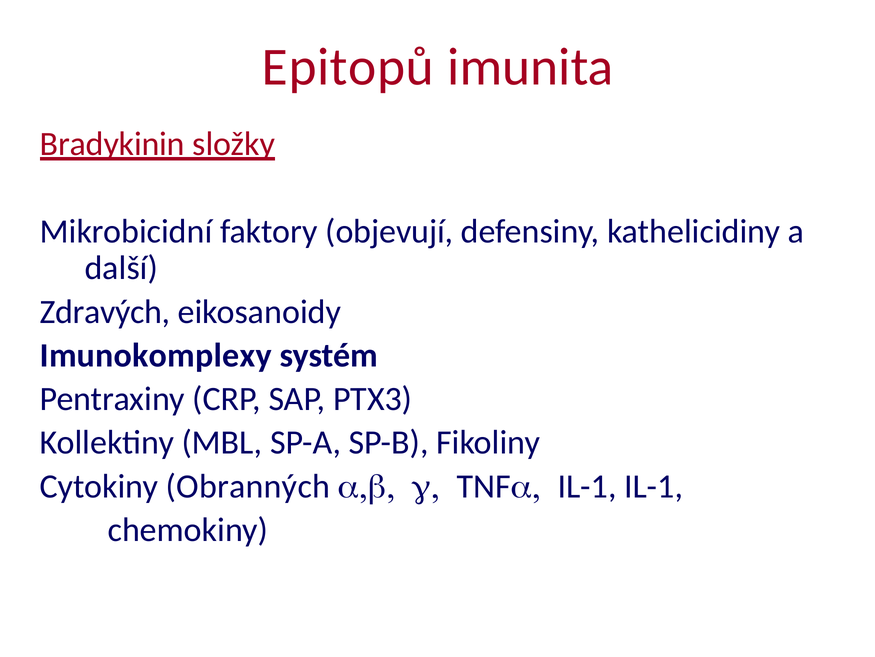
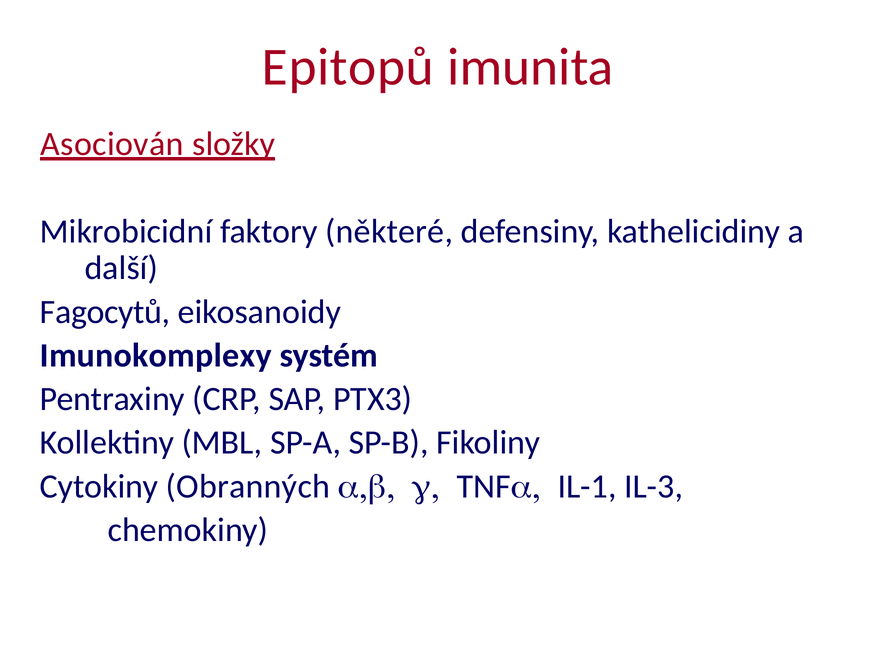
Bradykinin: Bradykinin -> Asociován
objevují: objevují -> některé
Zdravých: Zdravých -> Fagocytů
IL-1 IL-1: IL-1 -> IL-3
